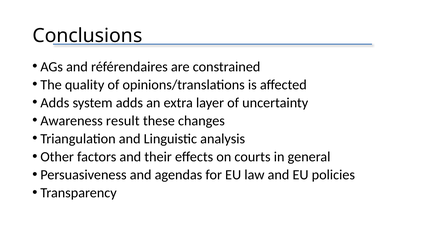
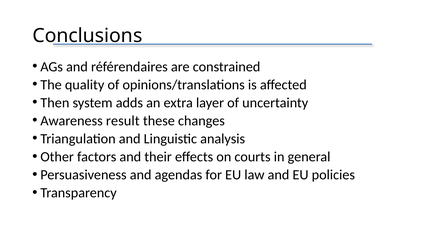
Adds at (55, 103): Adds -> Then
